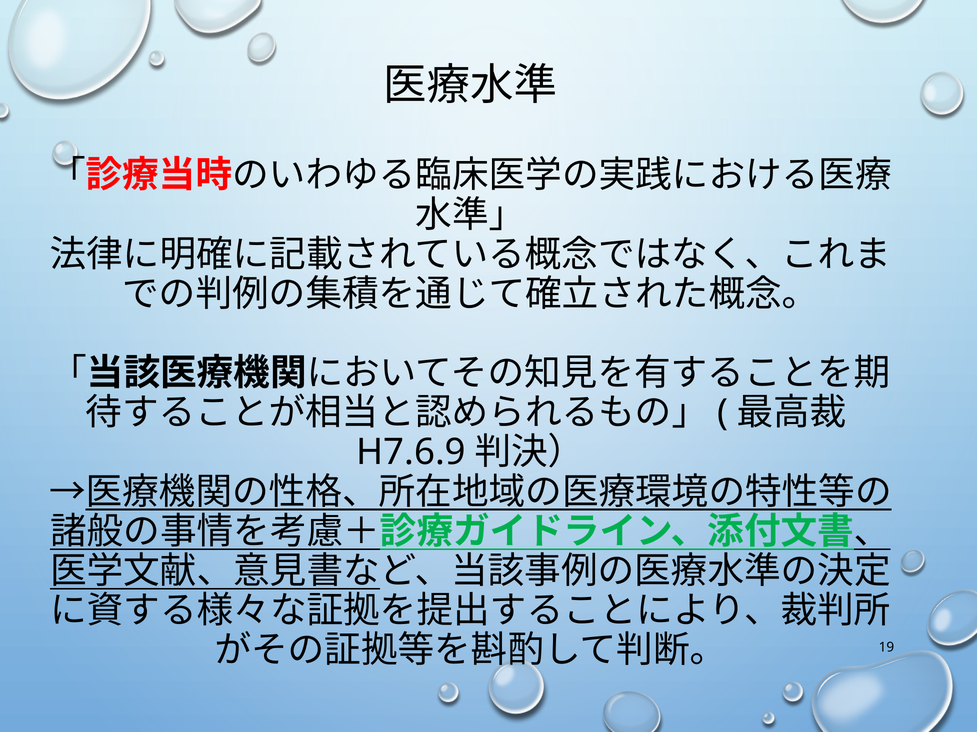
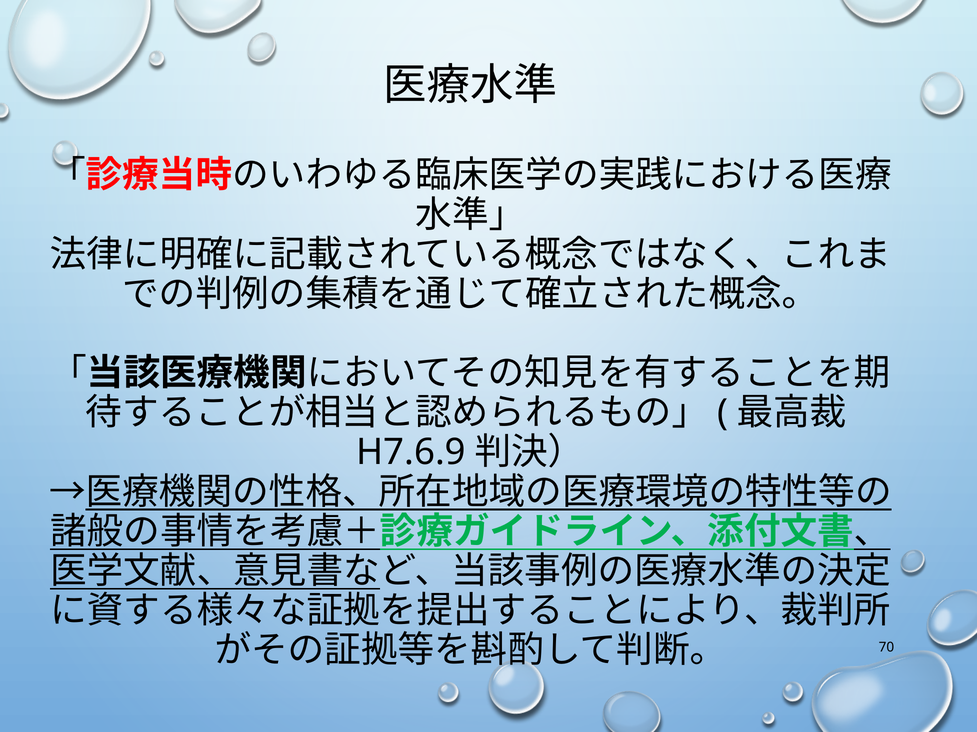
19: 19 -> 70
